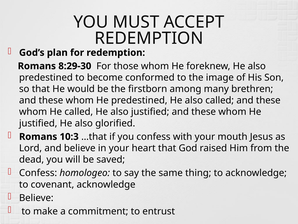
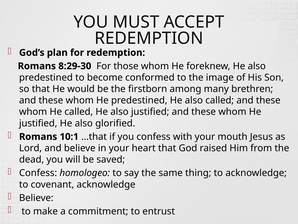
10:3: 10:3 -> 10:1
